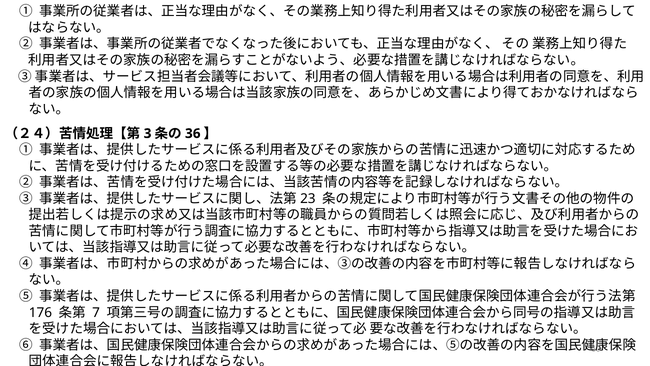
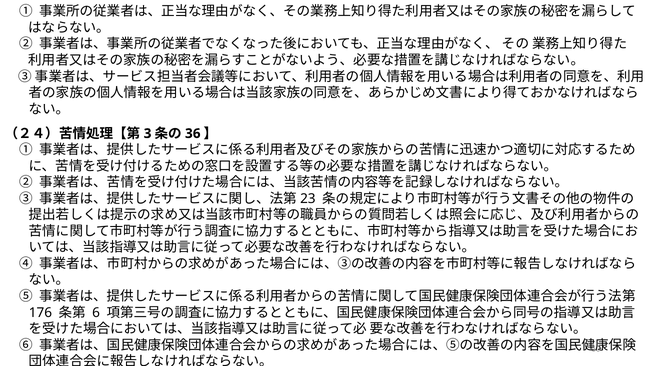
7: 7 -> 6
